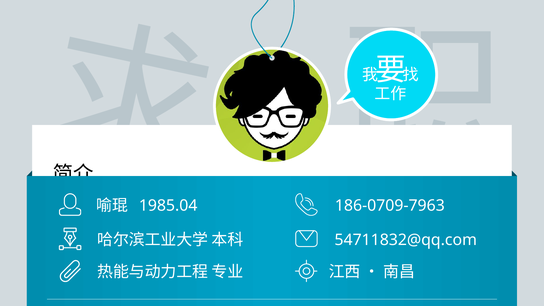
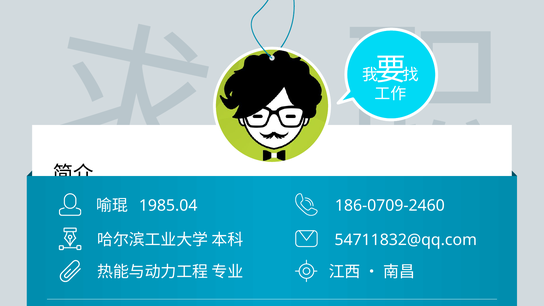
186-0709-7963: 186-0709-7963 -> 186-0709-2460
